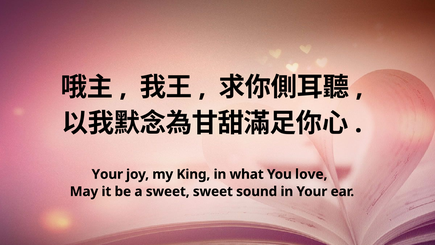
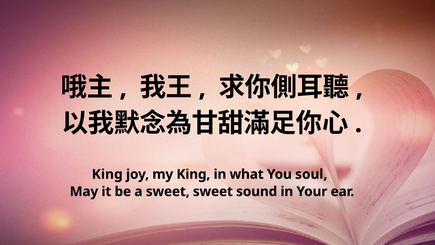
Your at (107, 174): Your -> King
love: love -> soul
